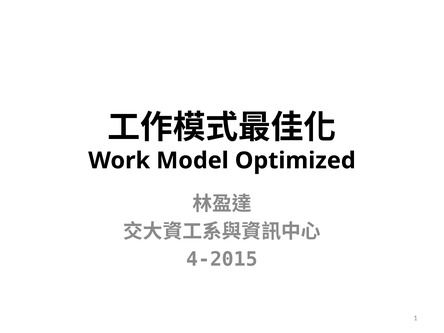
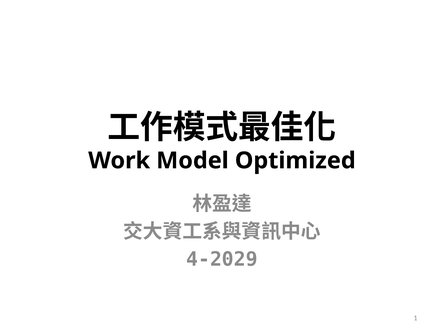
4-2015: 4-2015 -> 4-2029
